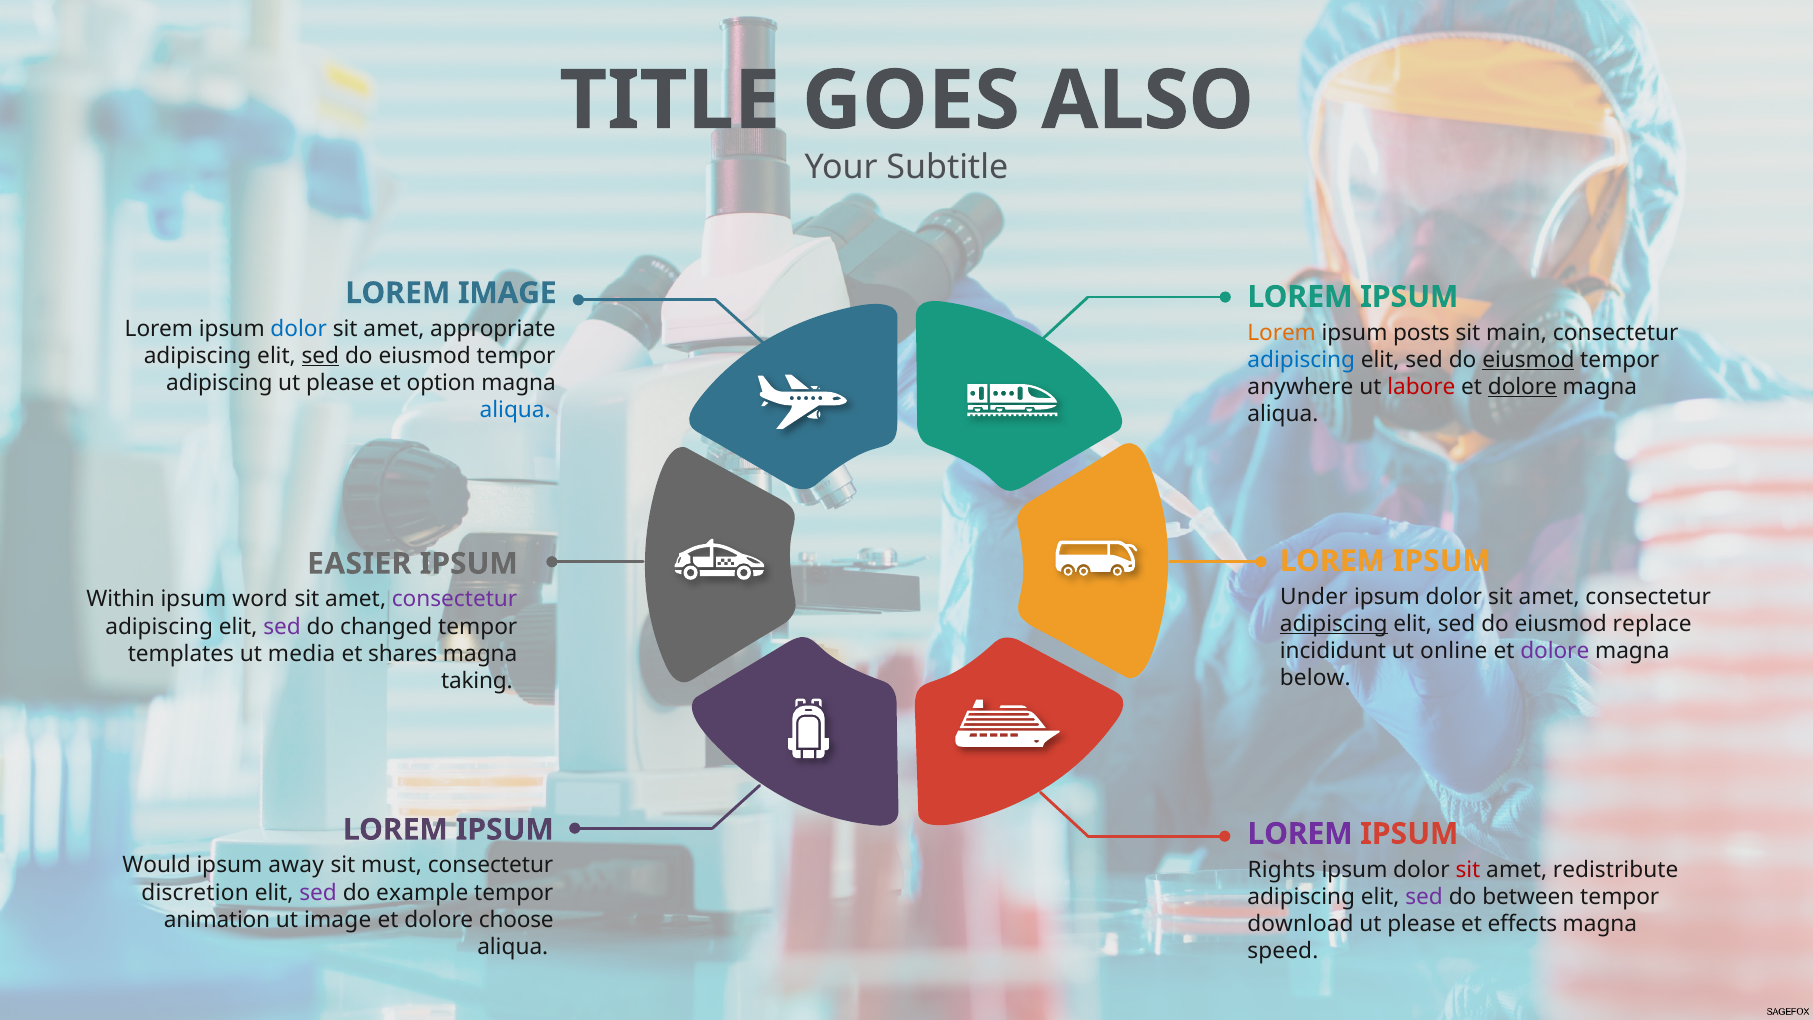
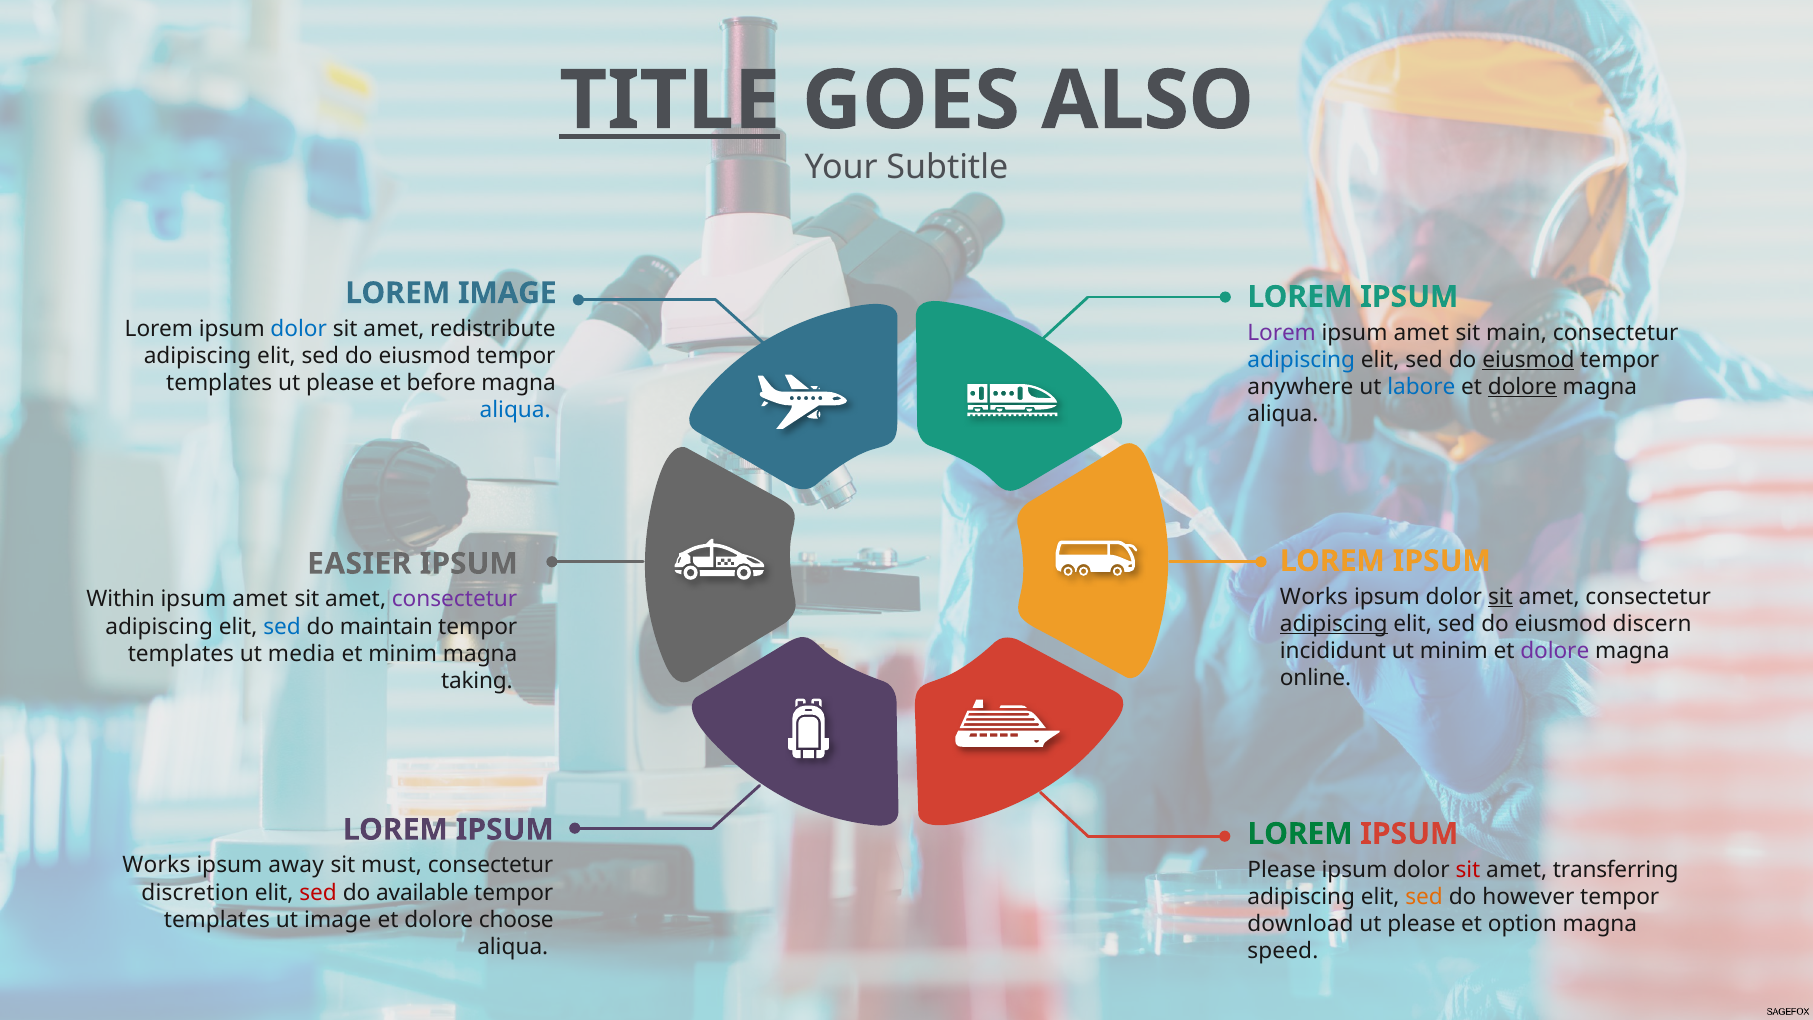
TITLE underline: none -> present
appropriate: appropriate -> redistribute
Lorem at (1282, 333) colour: orange -> purple
posts at (1421, 333): posts -> amet
sed at (320, 356) underline: present -> none
adipiscing at (219, 383): adipiscing -> templates
option: option -> before
labore colour: red -> blue
Under at (1314, 597): Under -> Works
sit at (1500, 597) underline: none -> present
word at (260, 599): word -> amet
replace: replace -> discern
sed at (282, 627) colour: purple -> blue
changed: changed -> maintain
ut online: online -> minim
et shares: shares -> minim
below: below -> online
LOREM at (1300, 834) colour: purple -> green
Would at (157, 865): Would -> Works
Rights at (1282, 869): Rights -> Please
redistribute: redistribute -> transferring
sed at (318, 892) colour: purple -> red
example: example -> available
sed at (1424, 897) colour: purple -> orange
between: between -> however
animation at (217, 920): animation -> templates
effects: effects -> option
